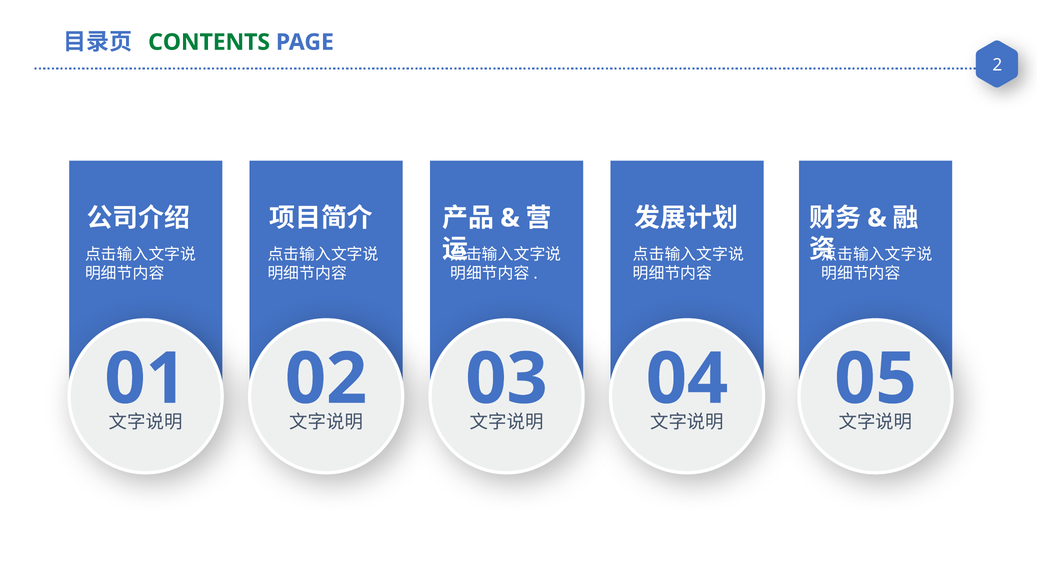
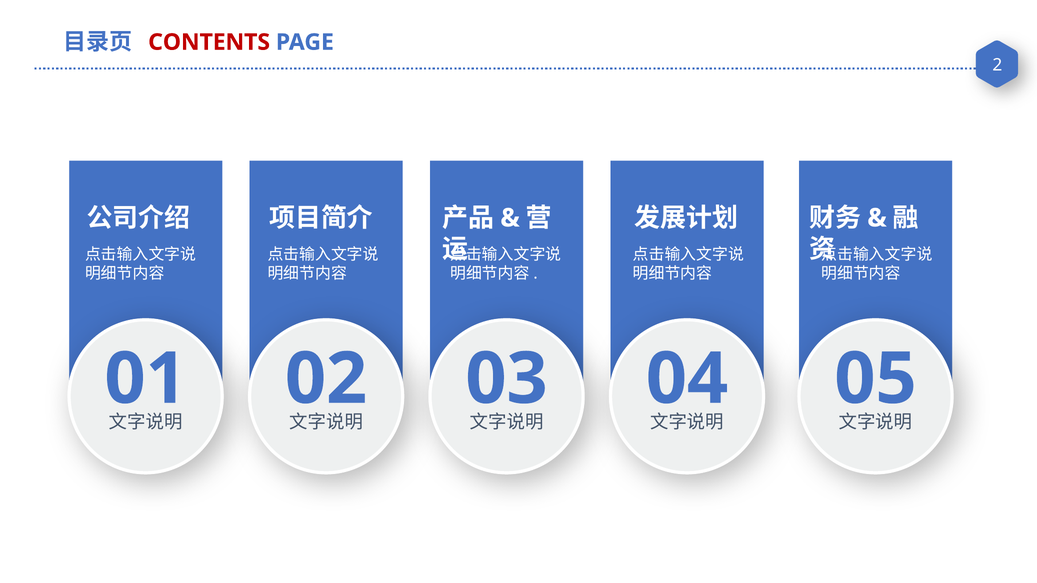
CONTENTS colour: green -> red
